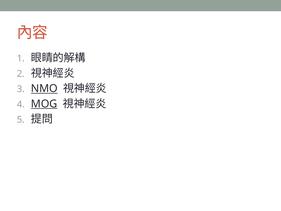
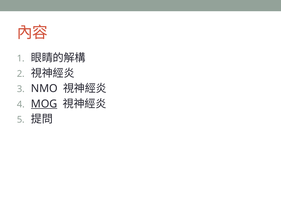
NMO underline: present -> none
